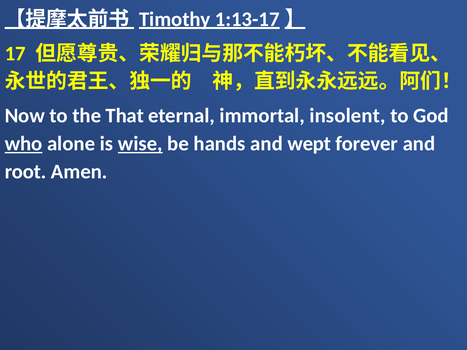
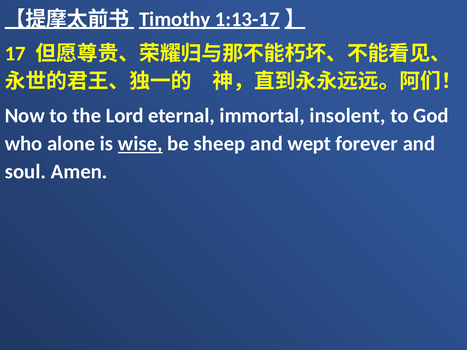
That: That -> Lord
who underline: present -> none
hands: hands -> sheep
root: root -> soul
